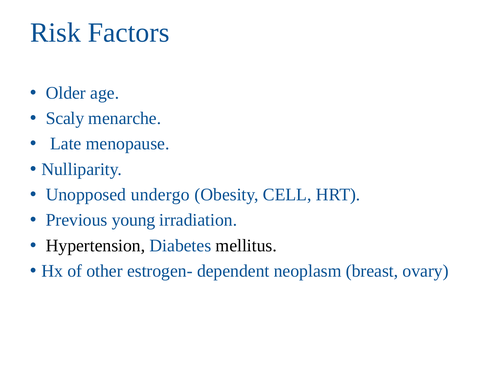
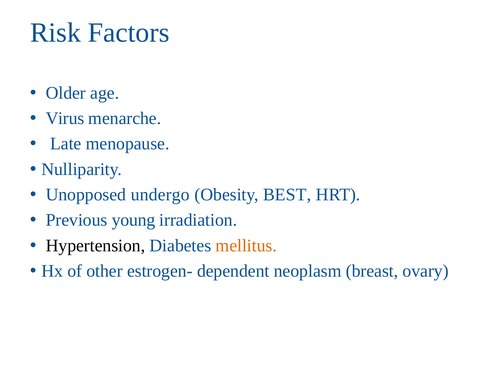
Scaly: Scaly -> Virus
CELL: CELL -> BEST
mellitus colour: black -> orange
